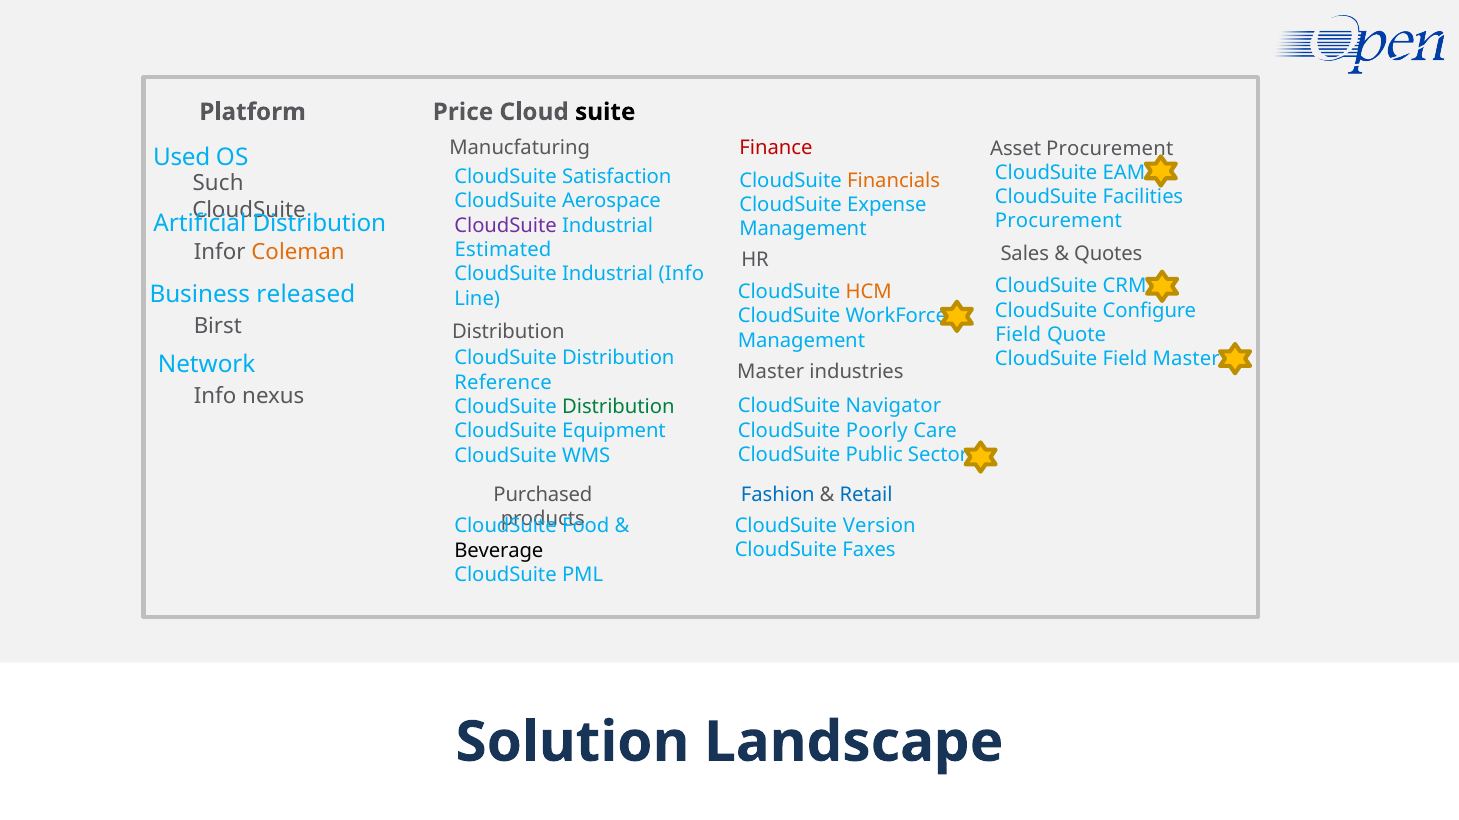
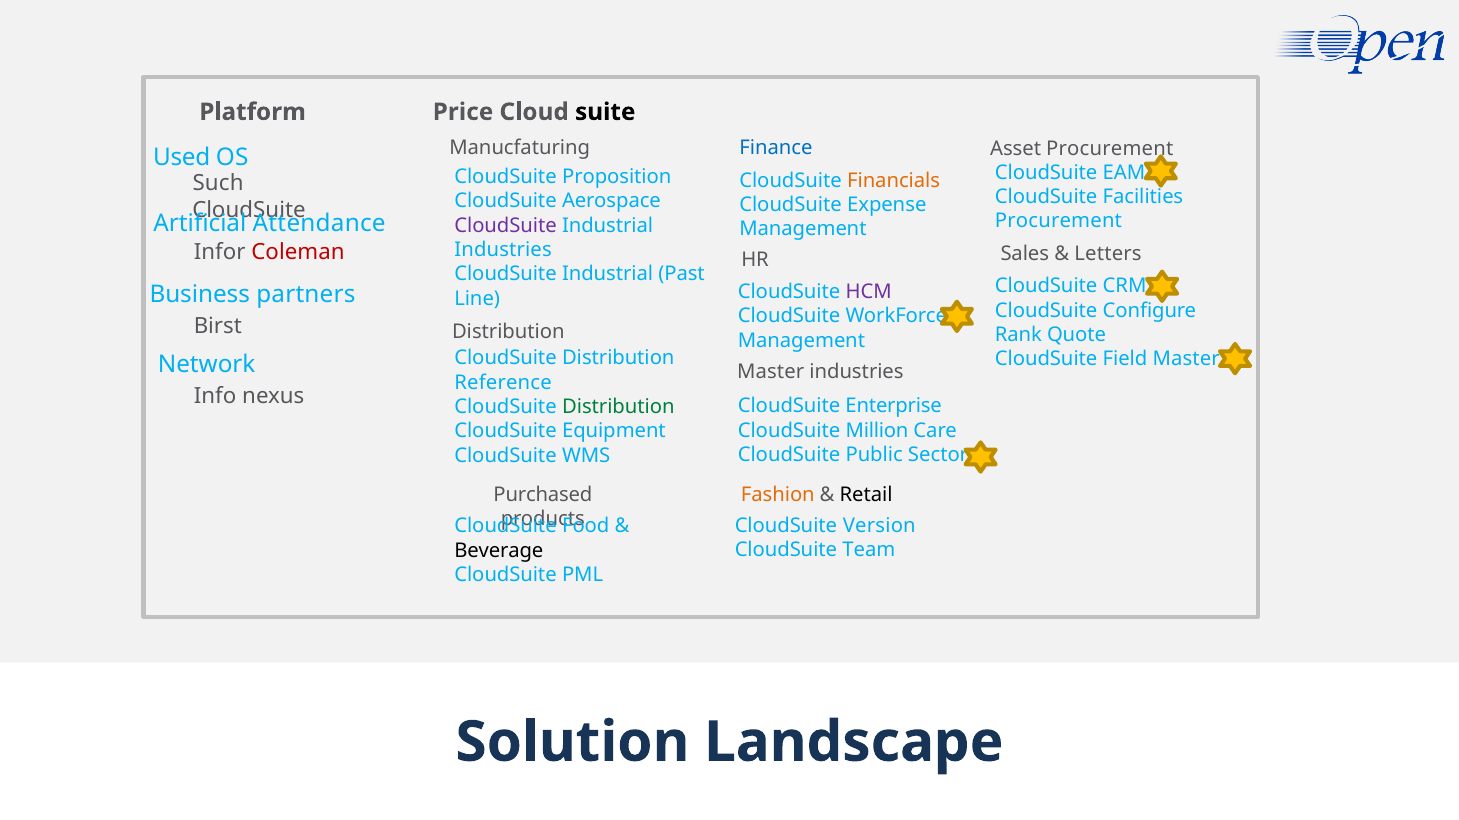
Finance colour: red -> blue
Satisfaction: Satisfaction -> Proposition
Artificial Distribution: Distribution -> Attendance
Estimated at (503, 250): Estimated -> Industries
Coleman colour: orange -> red
Quotes: Quotes -> Letters
Industrial Info: Info -> Past
HCM colour: orange -> purple
released: released -> partners
Field at (1018, 335): Field -> Rank
Navigator: Navigator -> Enterprise
Poorly: Poorly -> Million
Fashion colour: blue -> orange
Retail colour: blue -> black
Faxes: Faxes -> Team
